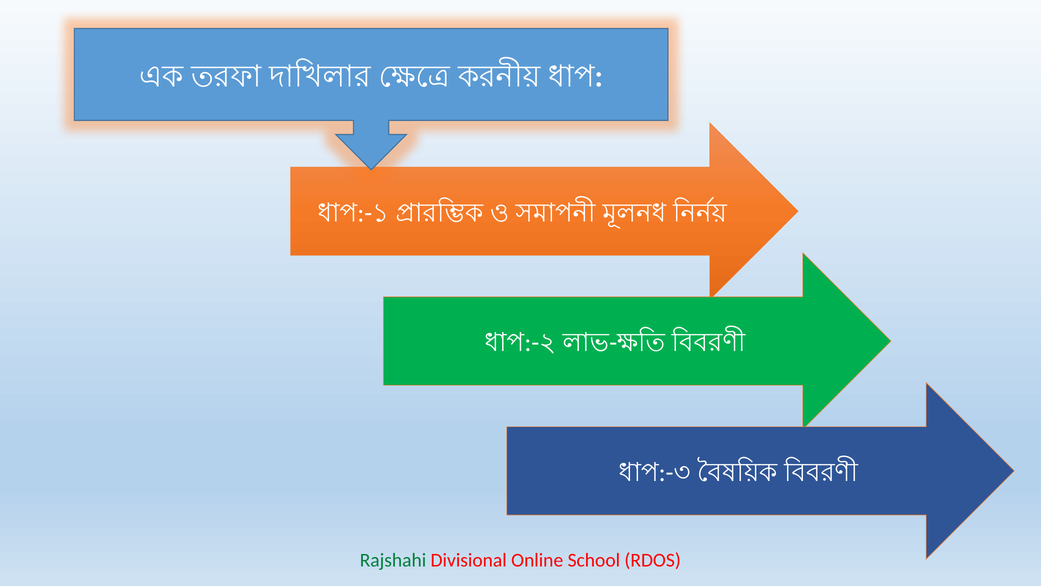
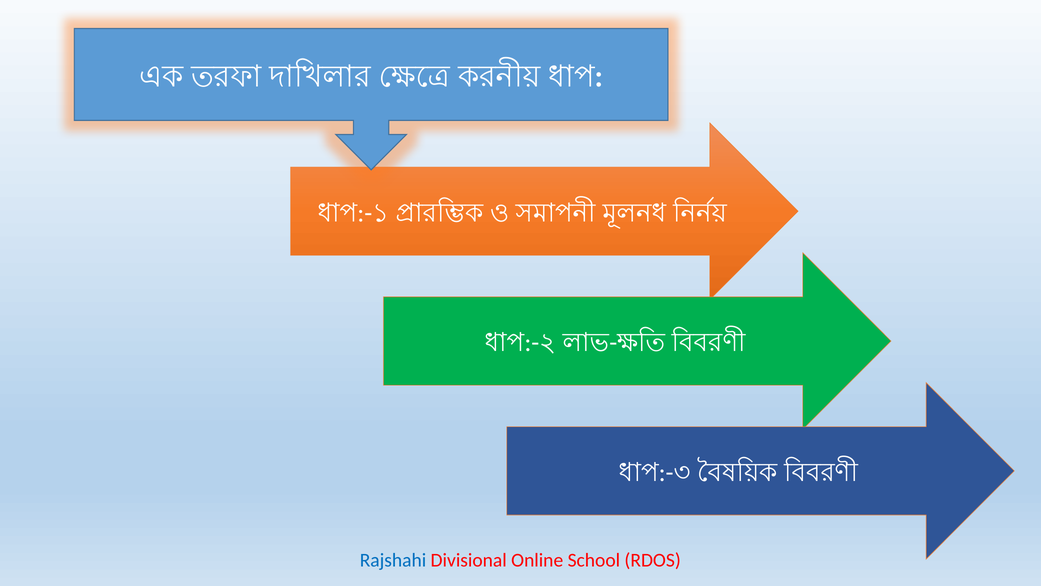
Rajshahi colour: green -> blue
